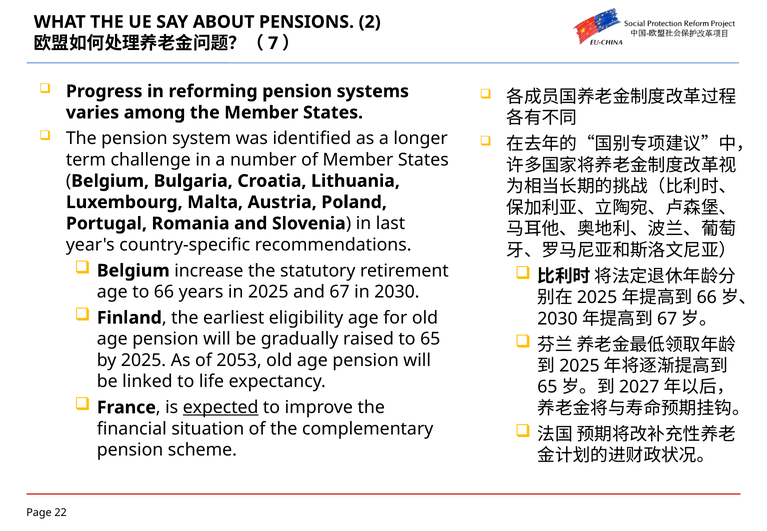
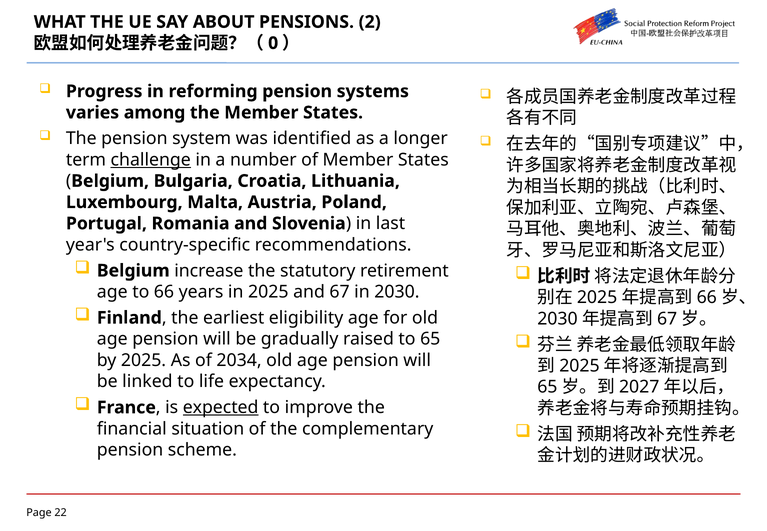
7: 7 -> 0
challenge underline: none -> present
2053: 2053 -> 2034
